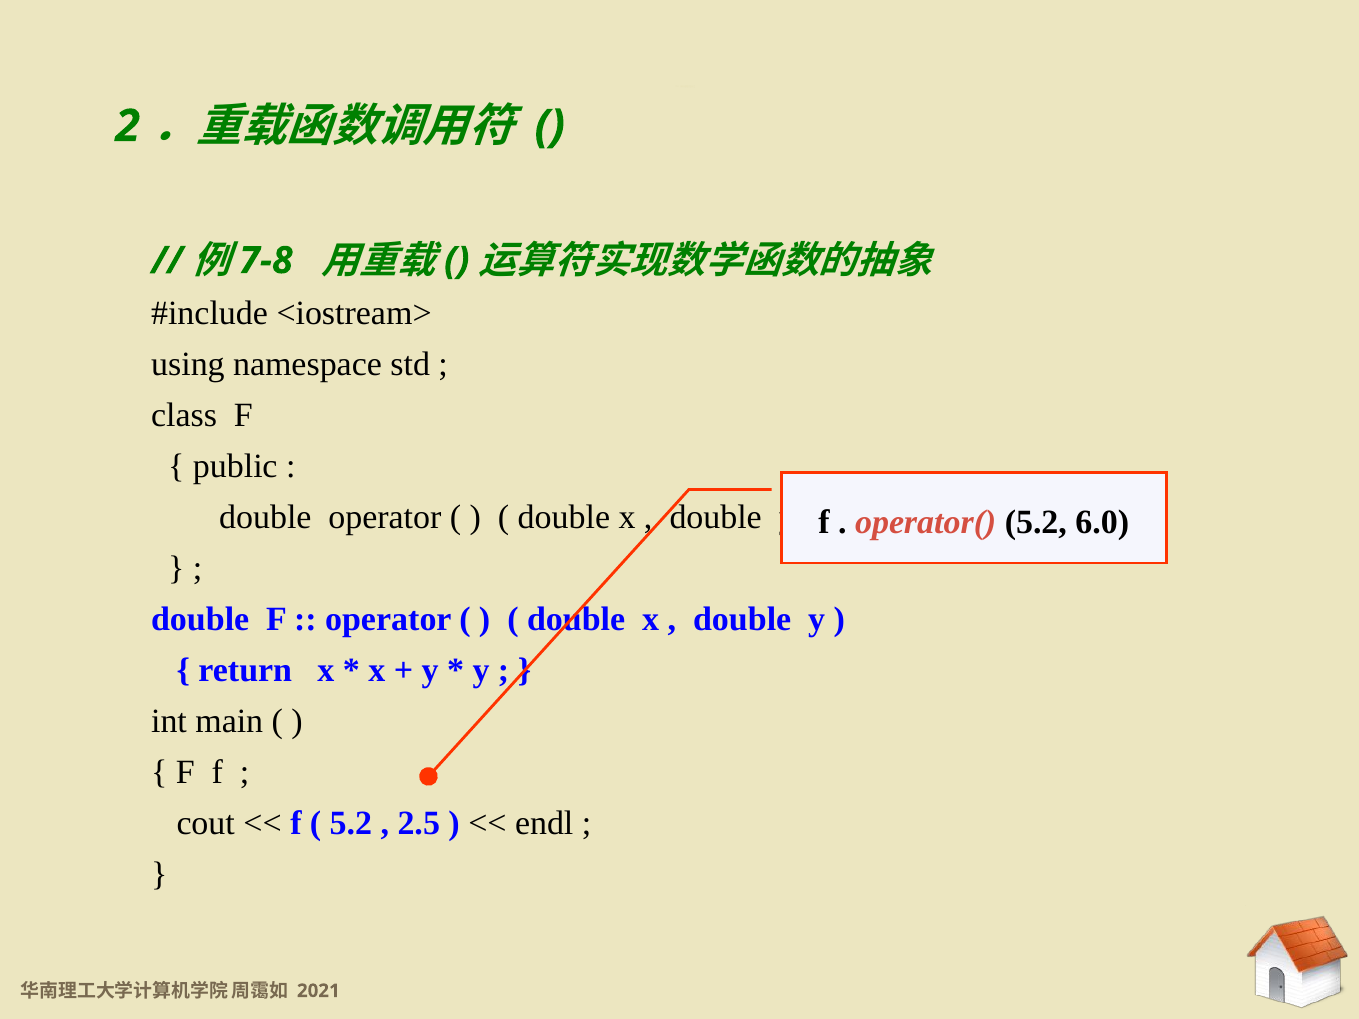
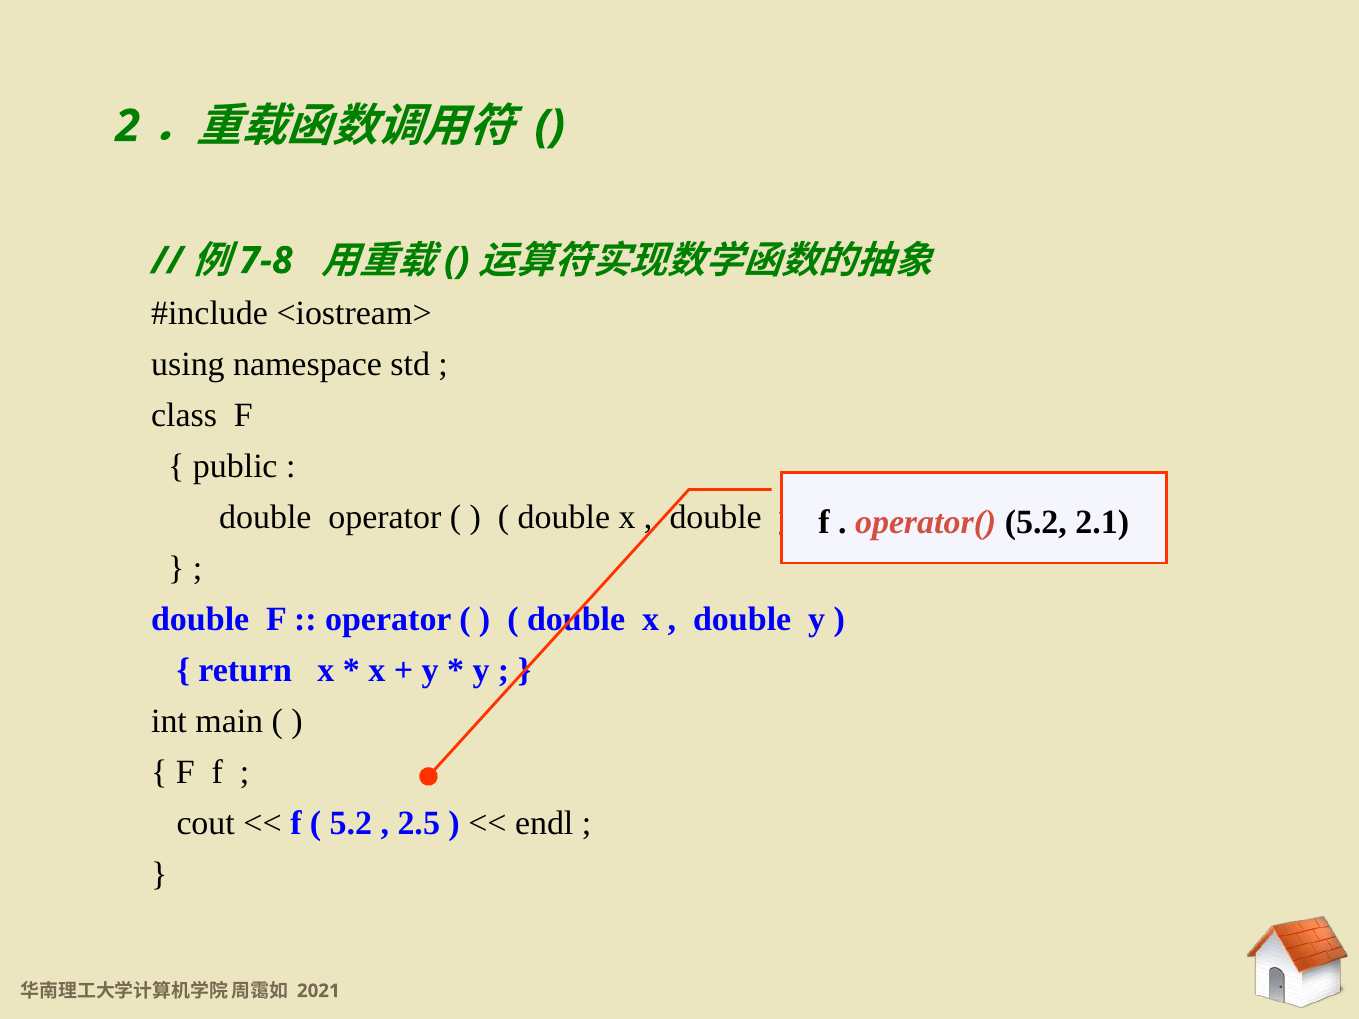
6.0: 6.0 -> 2.1
